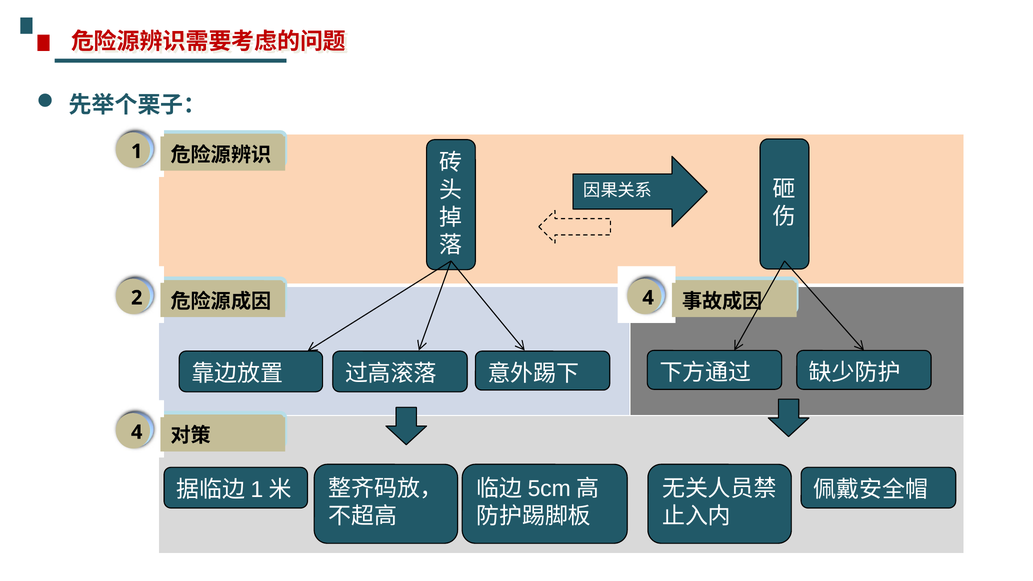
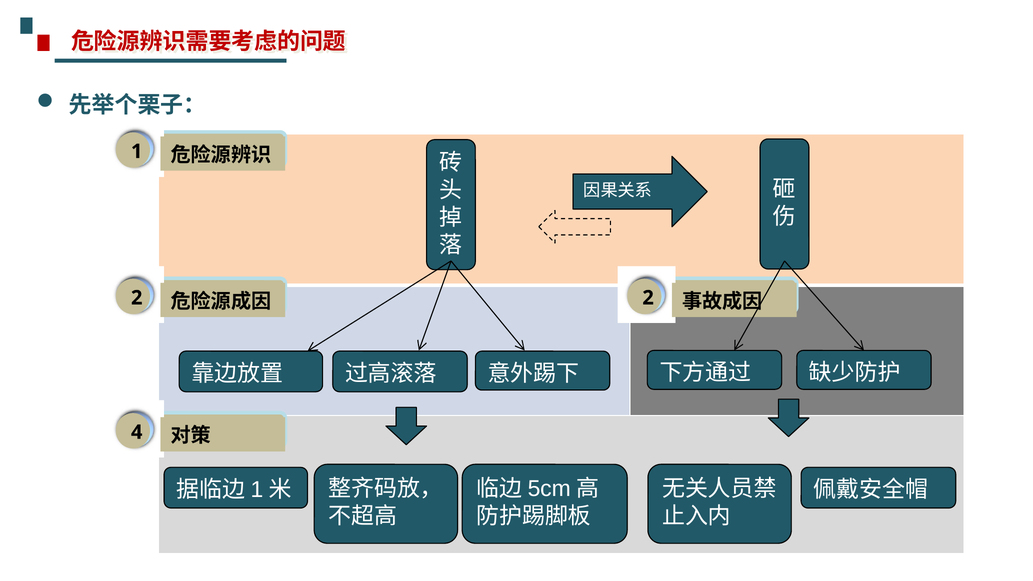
4 at (648, 298): 4 -> 2
